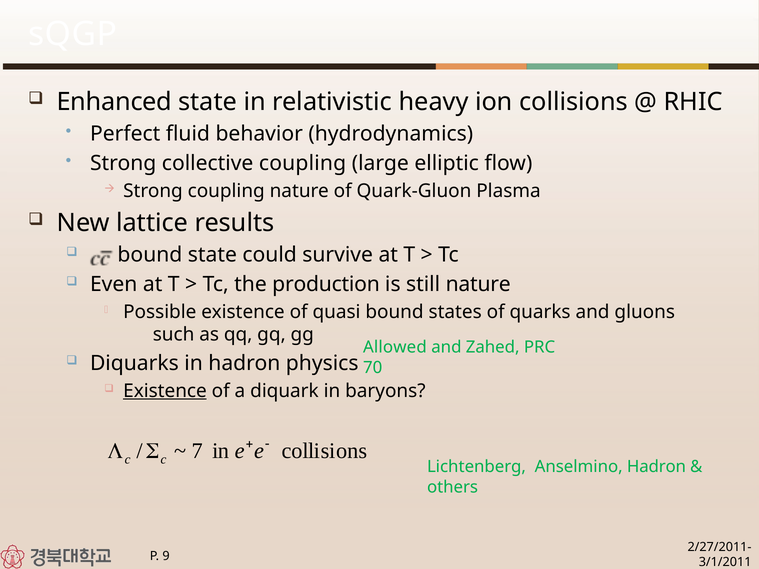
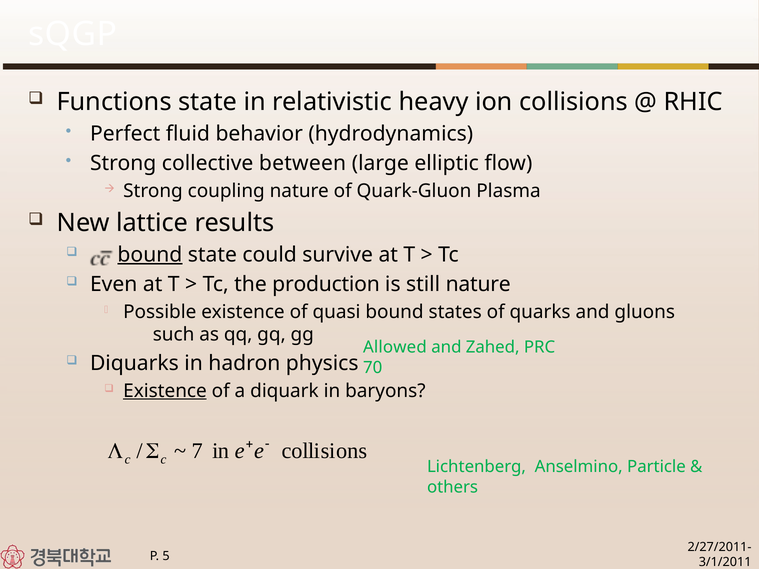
Enhanced: Enhanced -> Functions
collective coupling: coupling -> between
bound at (150, 255) underline: none -> present
Anselmino Hadron: Hadron -> Particle
9: 9 -> 5
